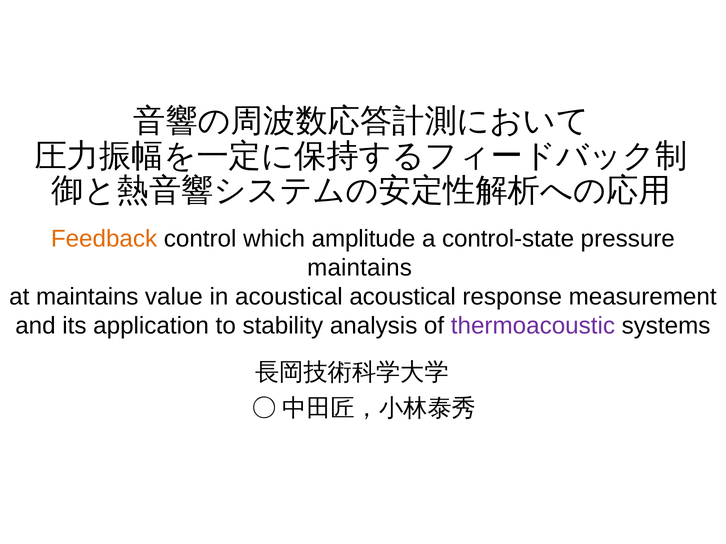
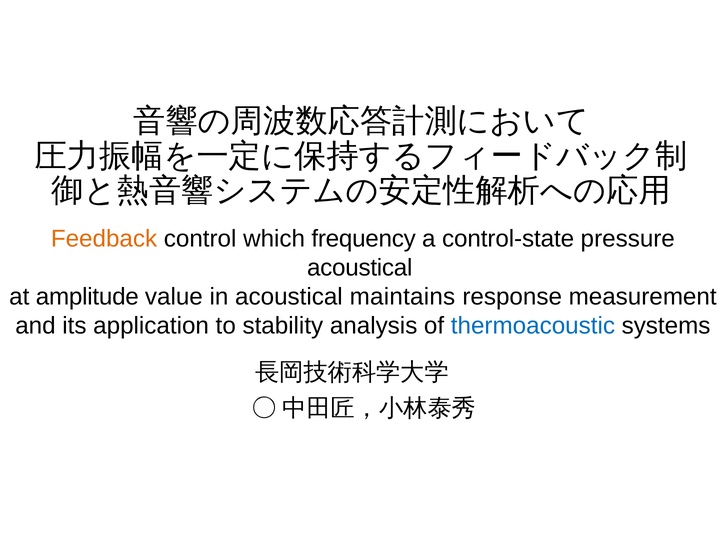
amplitude: amplitude -> frequency
maintains at (360, 268): maintains -> acoustical
at maintains: maintains -> amplitude
acoustical acoustical: acoustical -> maintains
thermoacoustic colour: purple -> blue
